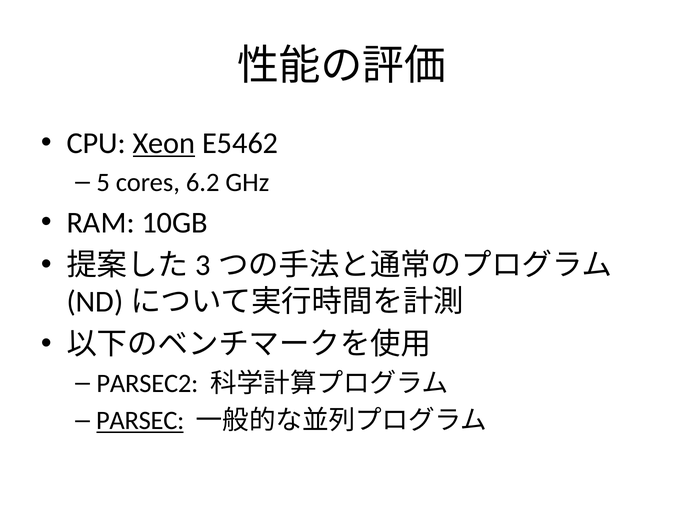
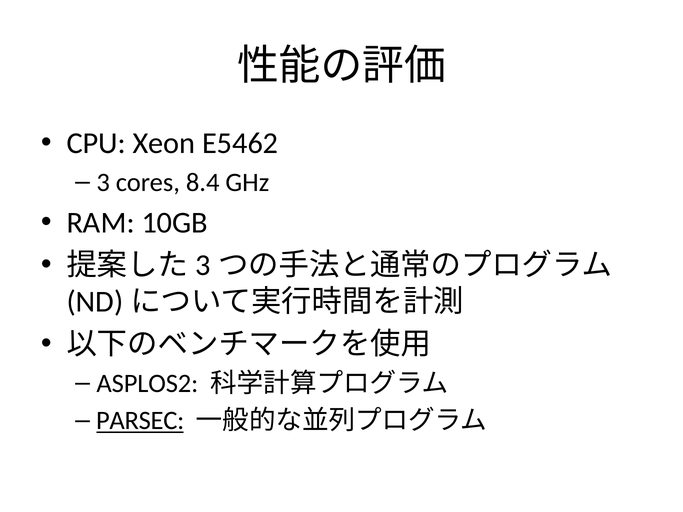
Xeon underline: present -> none
5: 5 -> 3
6.2: 6.2 -> 8.4
PARSEC2: PARSEC2 -> ASPLOS2
